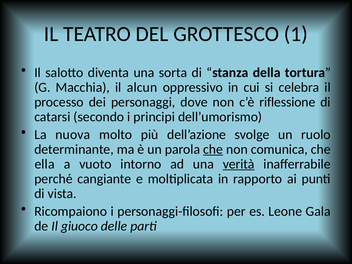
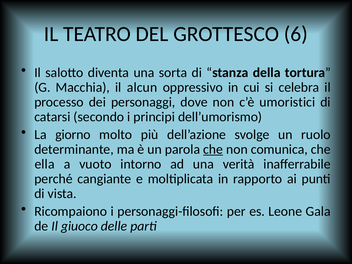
1: 1 -> 6
riflessione: riflessione -> umoristici
nuova: nuova -> giorno
verità underline: present -> none
